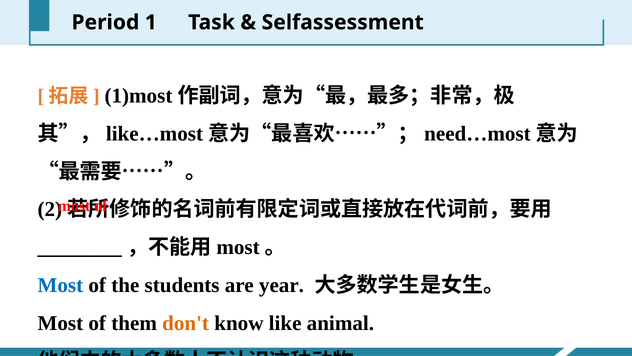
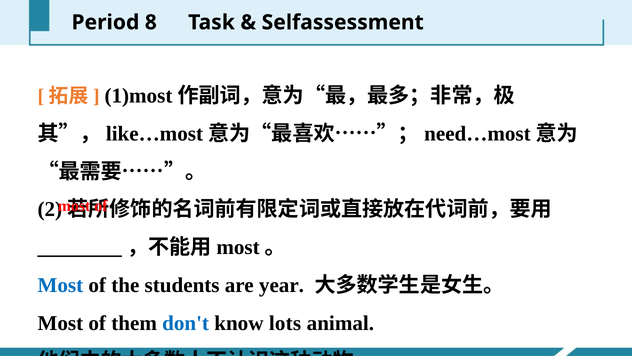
1: 1 -> 8
don't colour: orange -> blue
like: like -> lots
